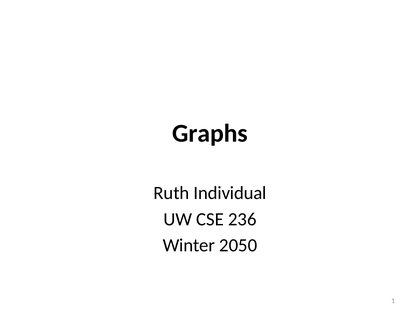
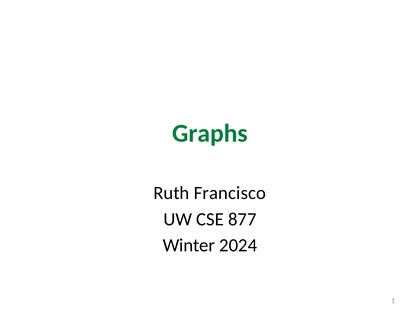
Graphs colour: black -> green
Individual: Individual -> Francisco
236: 236 -> 877
2050: 2050 -> 2024
